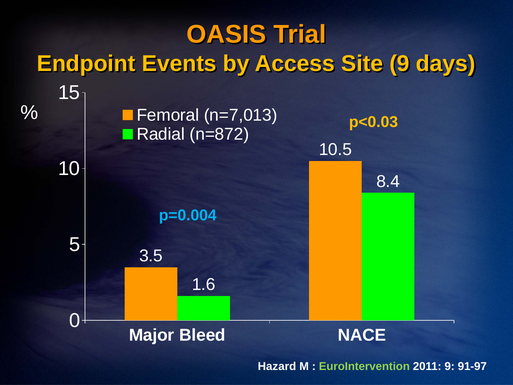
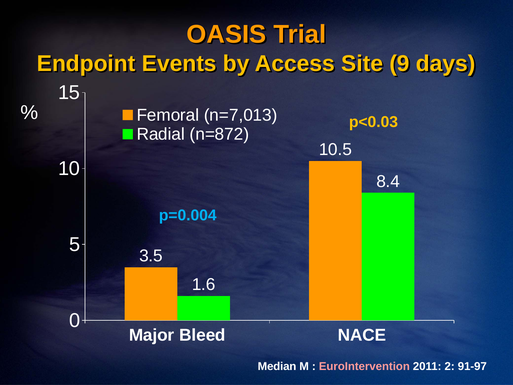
Hazard: Hazard -> Median
EuroIntervention colour: light green -> pink
2011 9: 9 -> 2
